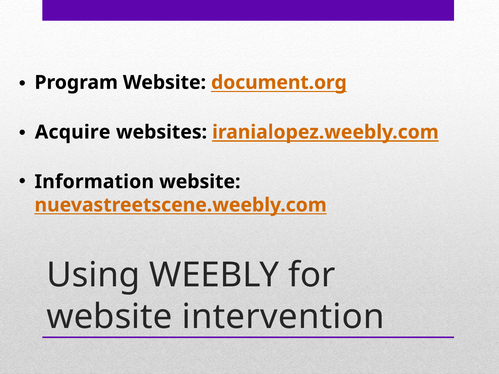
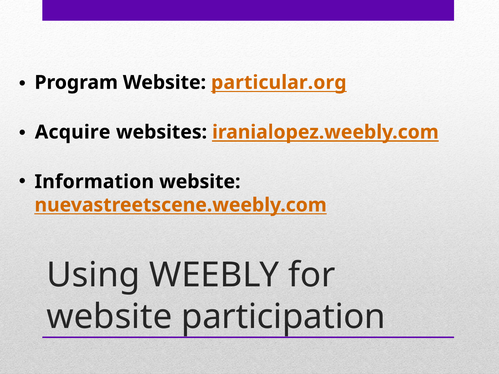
document.org: document.org -> particular.org
intervention: intervention -> participation
